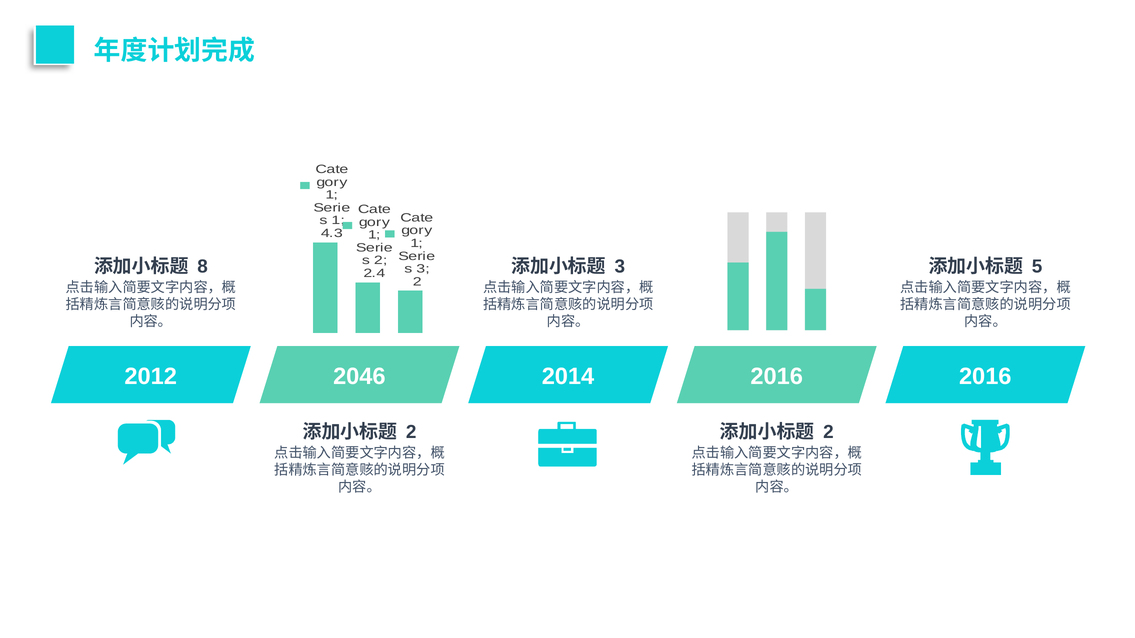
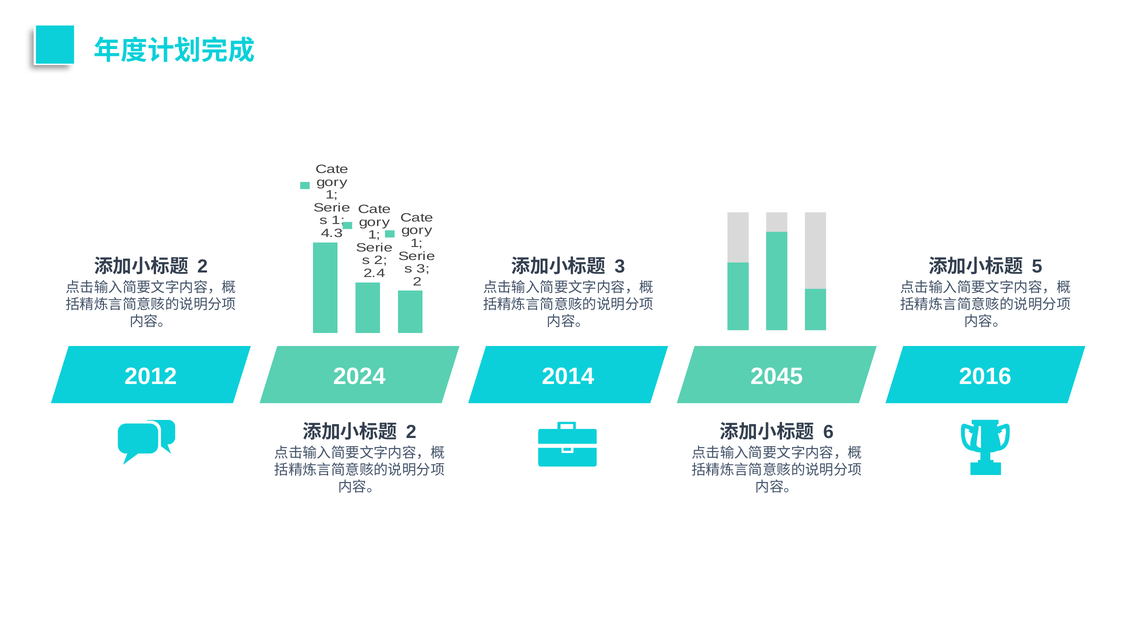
8 at (203, 267): 8 -> 2
2046: 2046 -> 2024
2014 2016: 2016 -> 2045
2 at (828, 432): 2 -> 6
